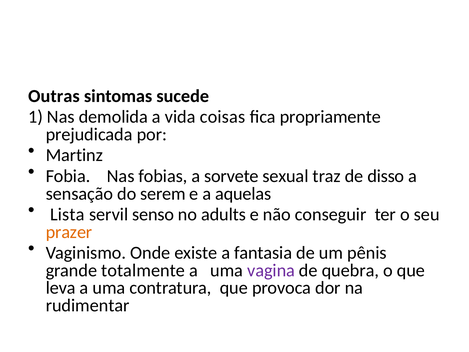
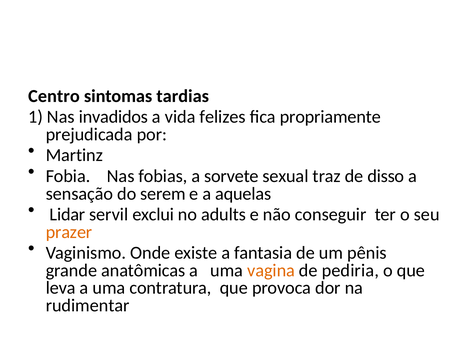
Outras: Outras -> Centro
sucede: sucede -> tardias
demolida: demolida -> invadidos
coisas: coisas -> felizes
Lista: Lista -> Lidar
senso: senso -> exclui
totalmente: totalmente -> anatômicas
vagina colour: purple -> orange
quebra: quebra -> pediria
